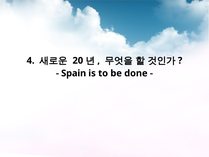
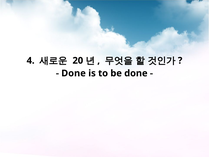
Spain at (74, 73): Spain -> Done
